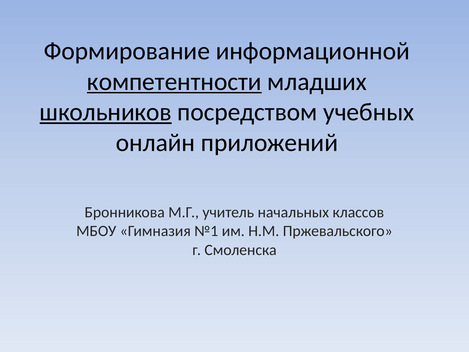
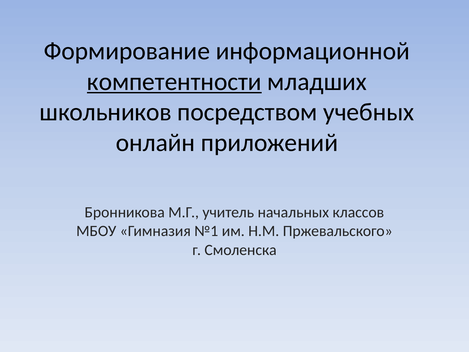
школьников underline: present -> none
